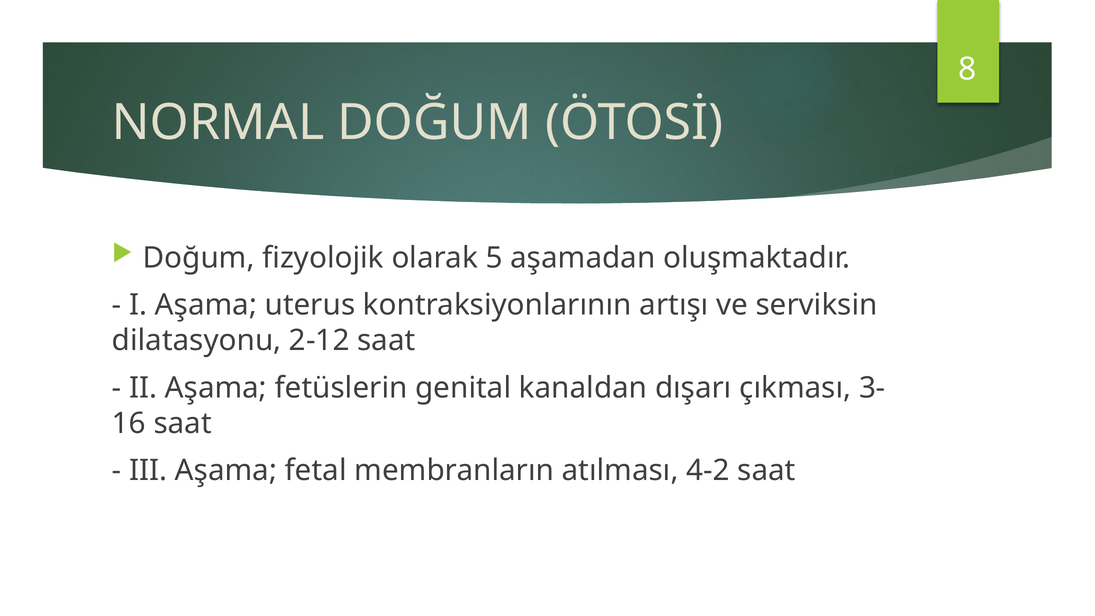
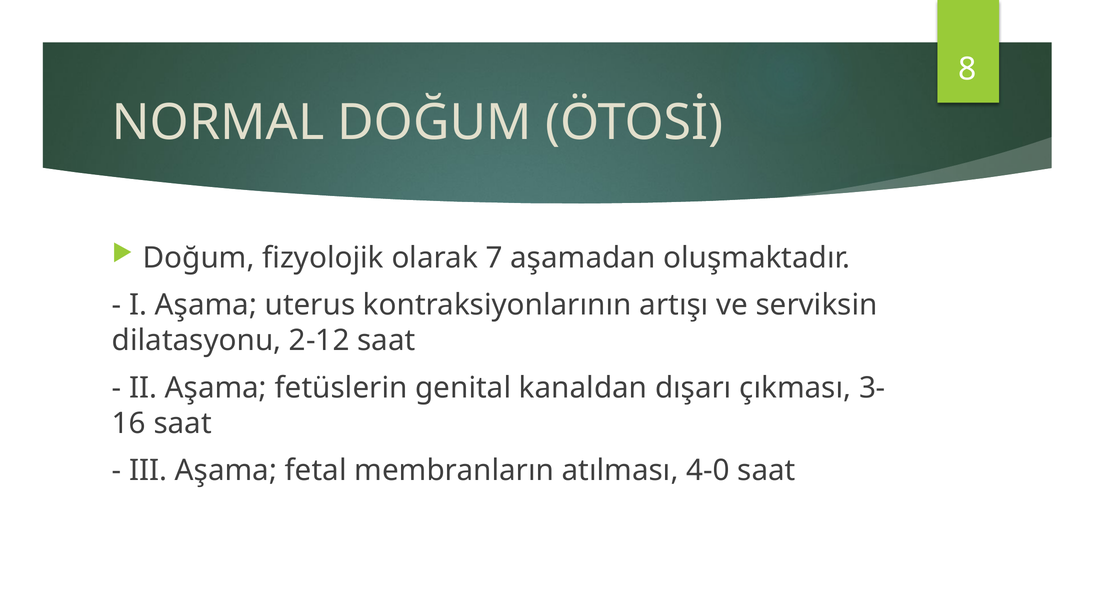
5: 5 -> 7
4-2: 4-2 -> 4-0
